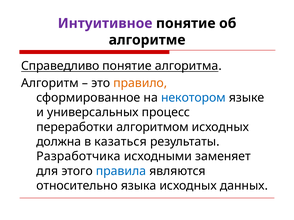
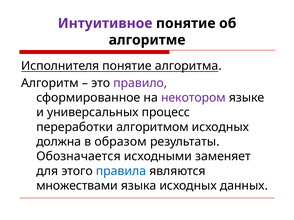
Справедливо: Справедливо -> Исполнителя
правило colour: orange -> purple
некотором colour: blue -> purple
казаться: казаться -> образом
Разработчика: Разработчика -> Обозначается
относительно: относительно -> множествами
